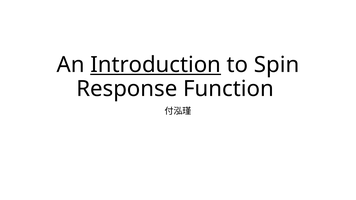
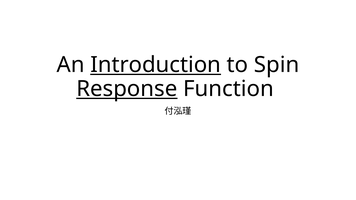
Response underline: none -> present
